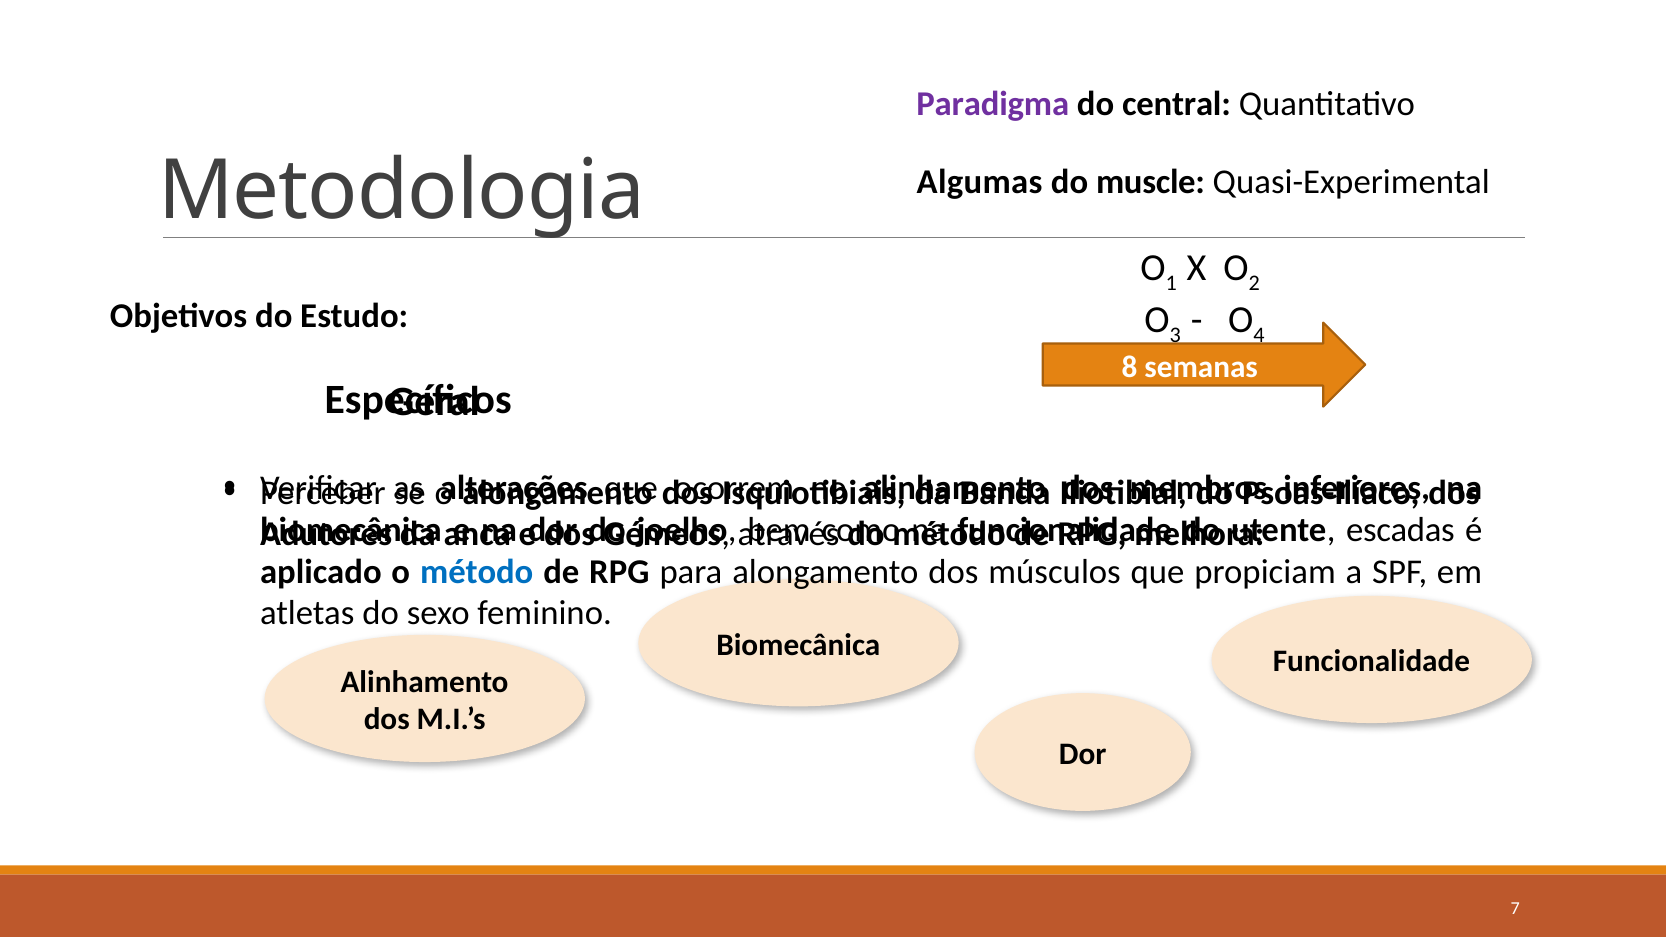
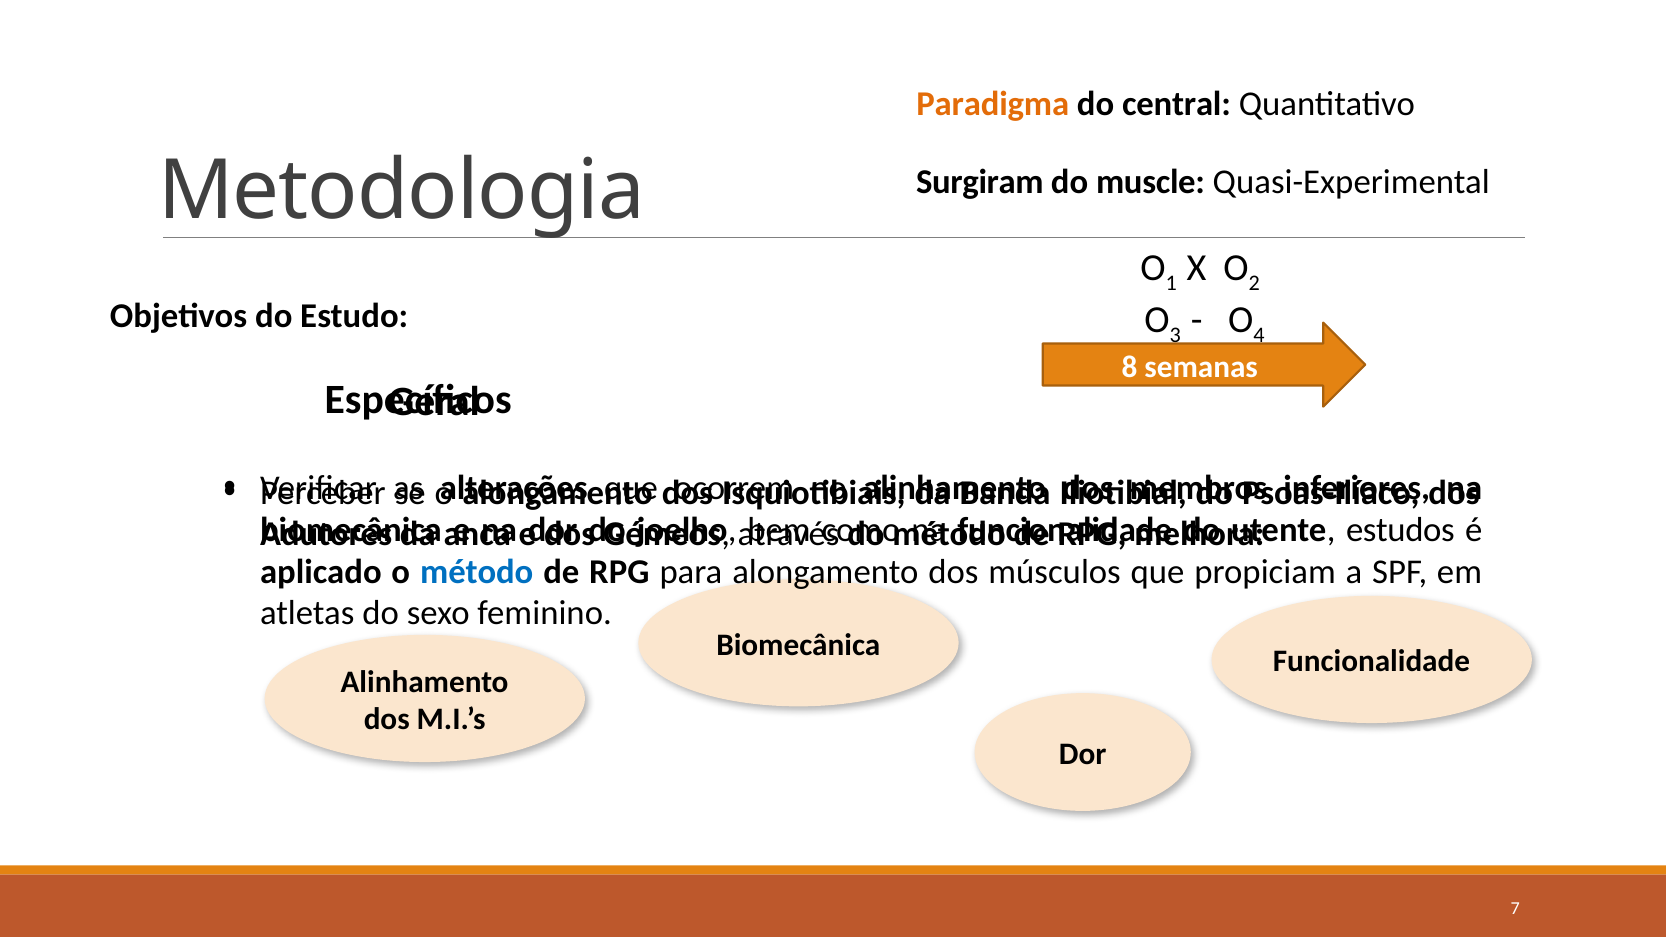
Paradigma colour: purple -> orange
Algumas: Algumas -> Surgiram
escadas: escadas -> estudos
